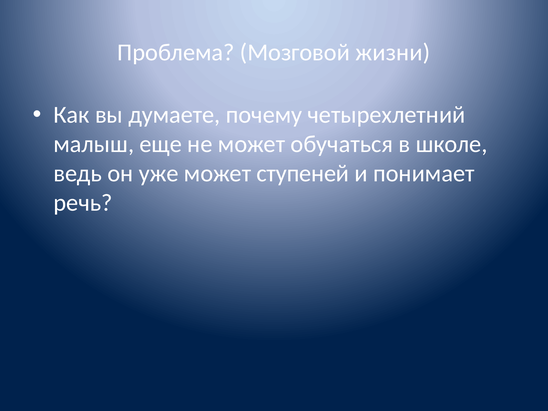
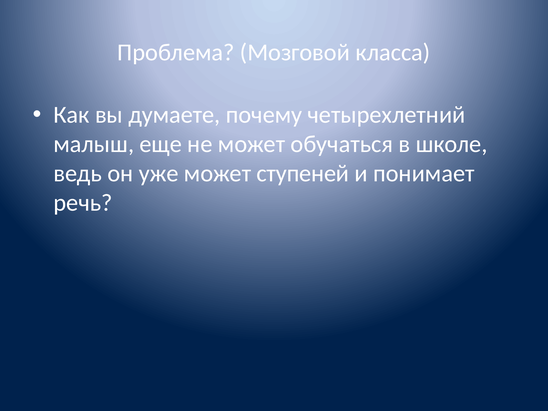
жизни: жизни -> класса
